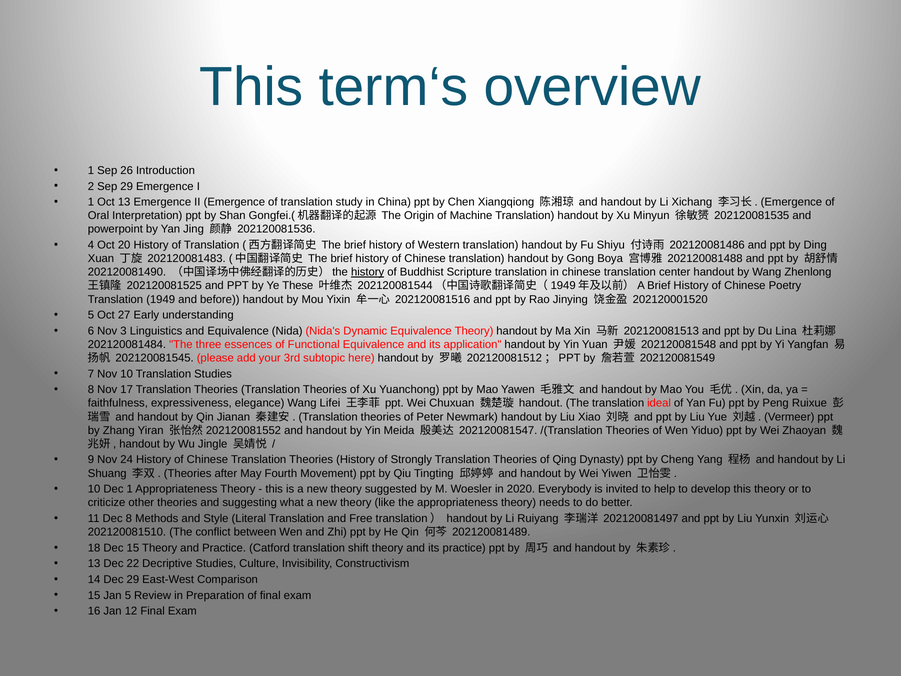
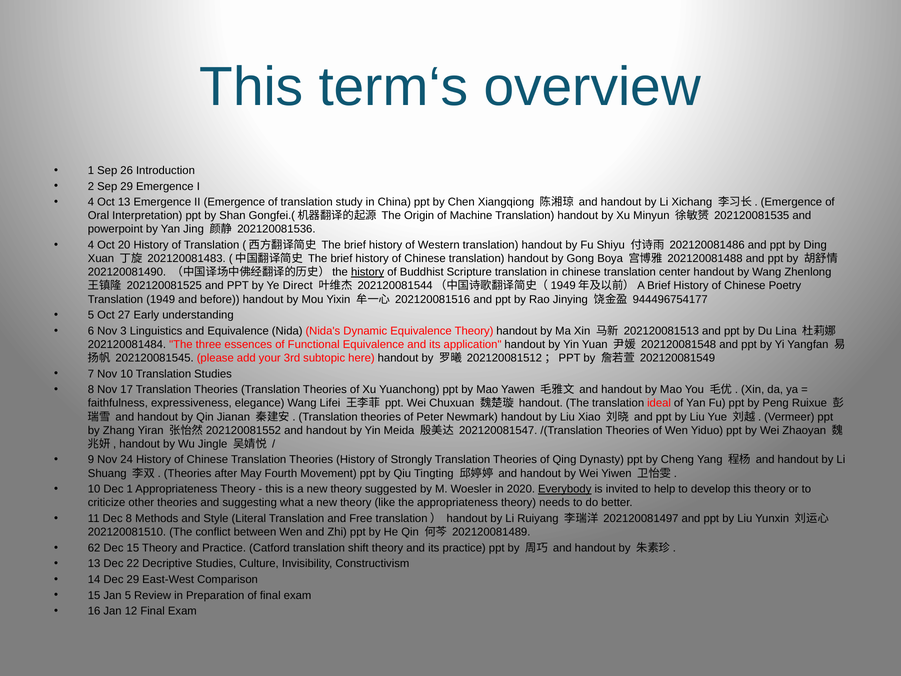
1 at (91, 202): 1 -> 4
These: These -> Direct
202120001520: 202120001520 -> 944496754177
Everybody underline: none -> present
18: 18 -> 62
